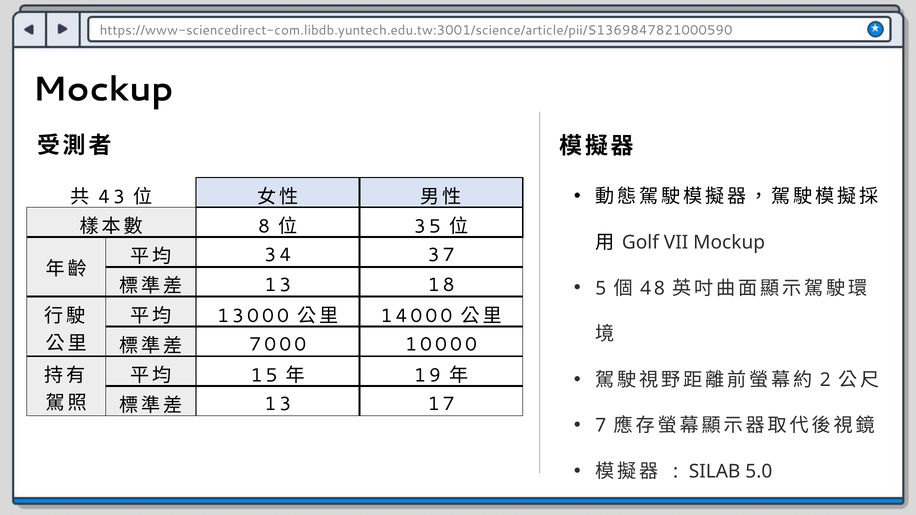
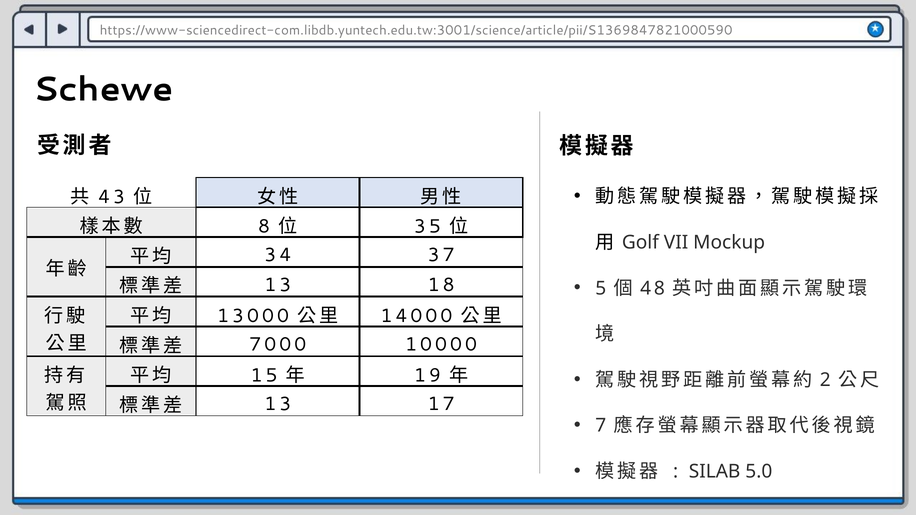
Mockup at (103, 89): Mockup -> Schewe
